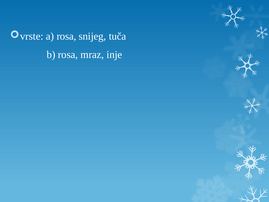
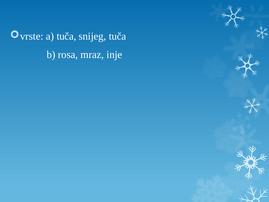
a rosa: rosa -> tuča
